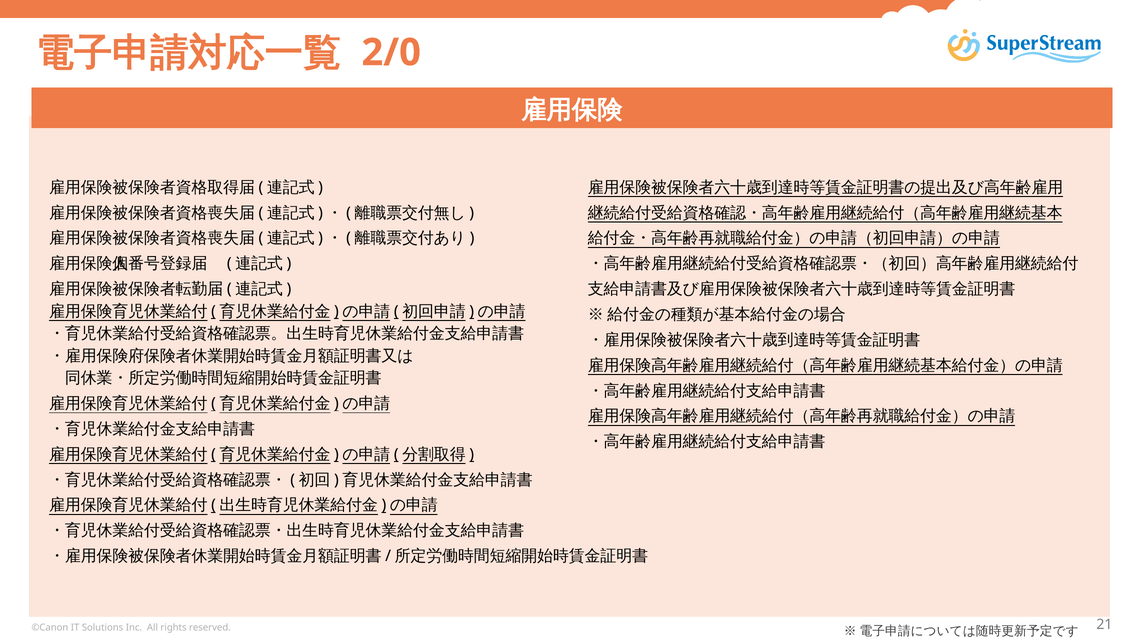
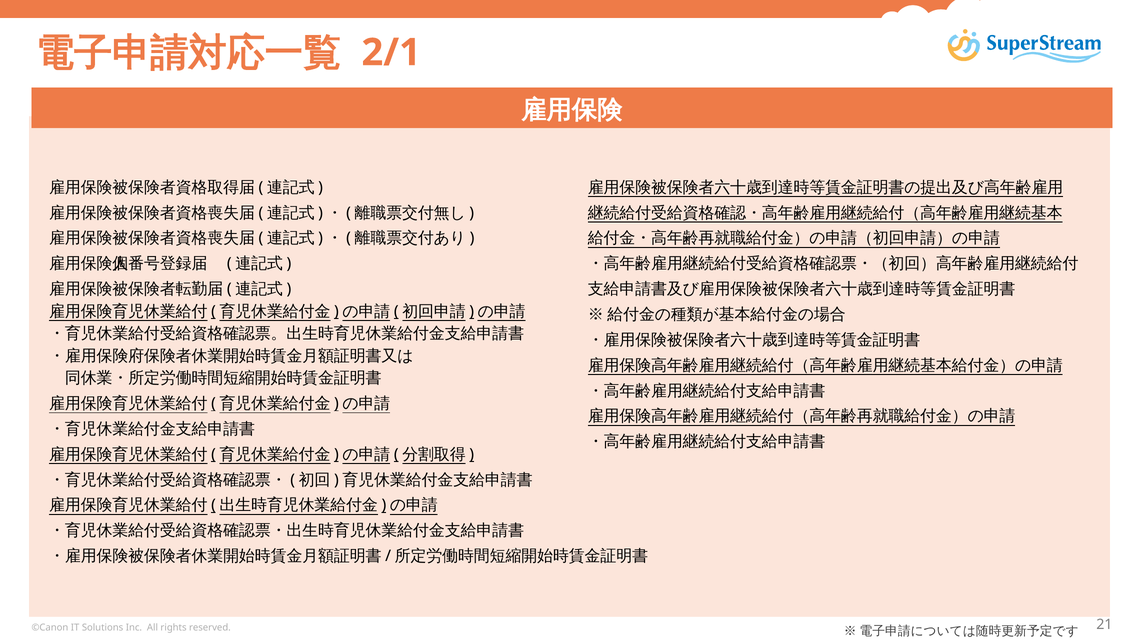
2/0: 2/0 -> 2/1
